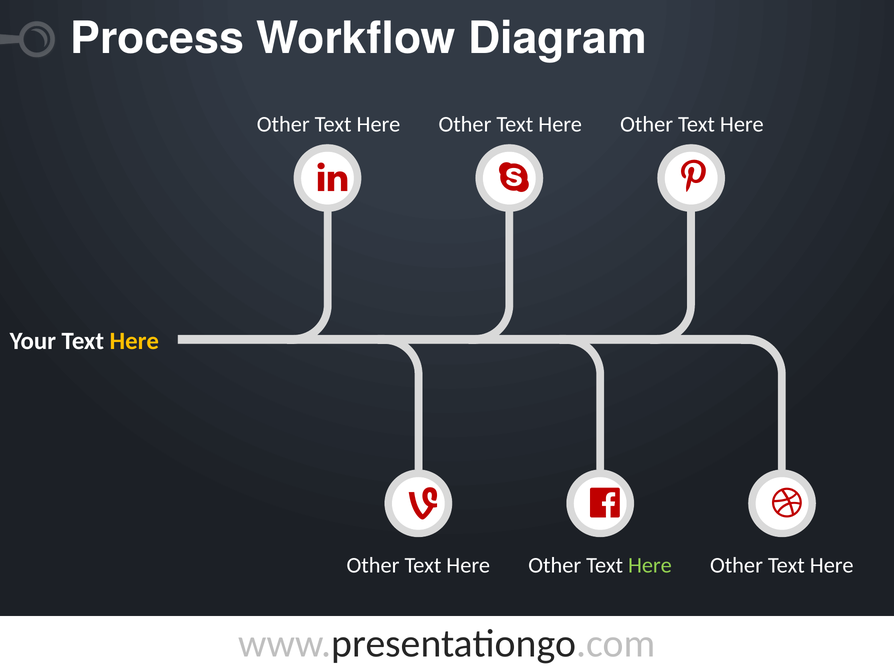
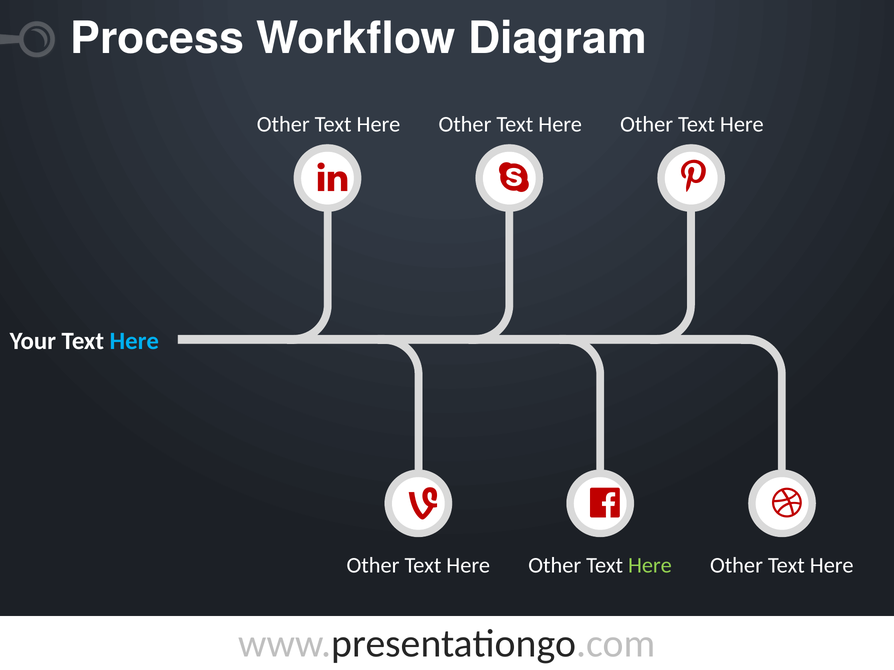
Here at (134, 341) colour: yellow -> light blue
